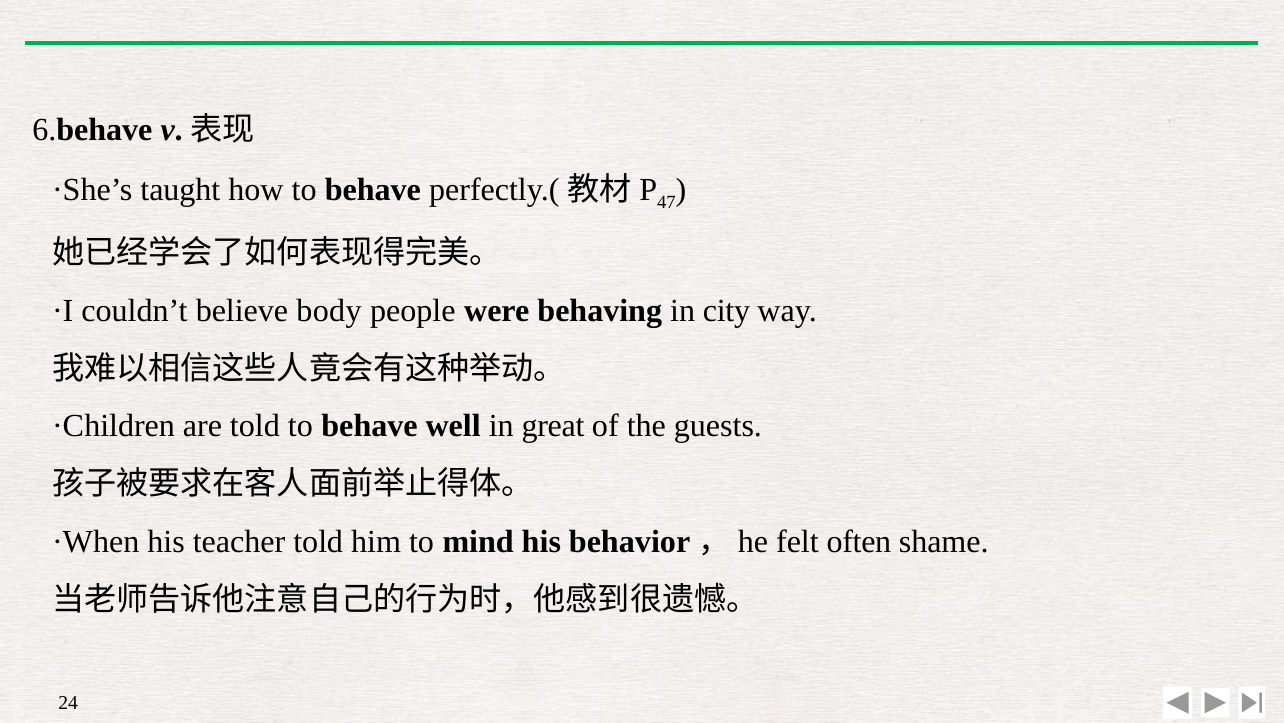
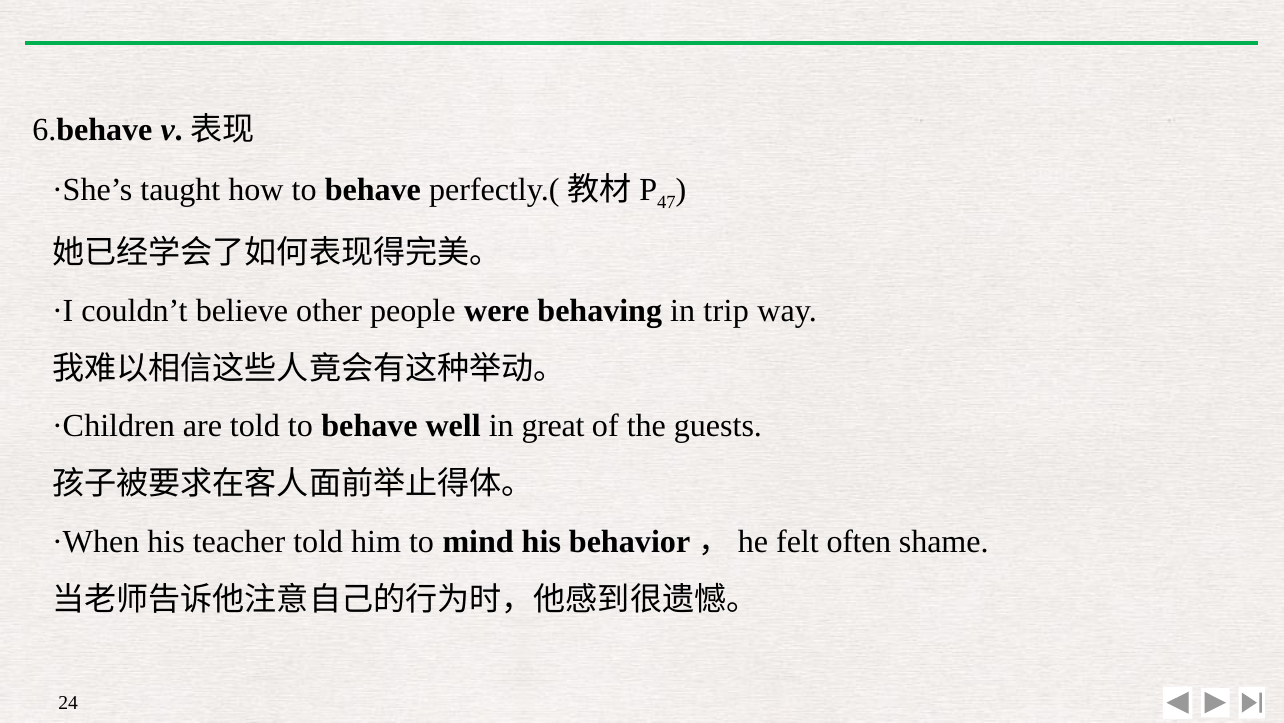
body: body -> other
city: city -> trip
